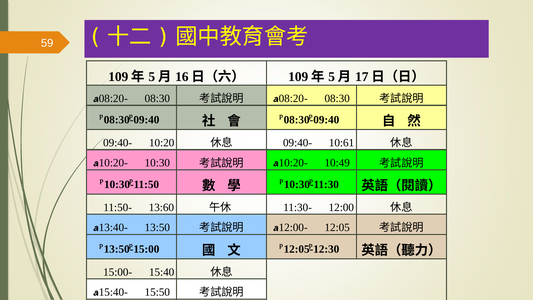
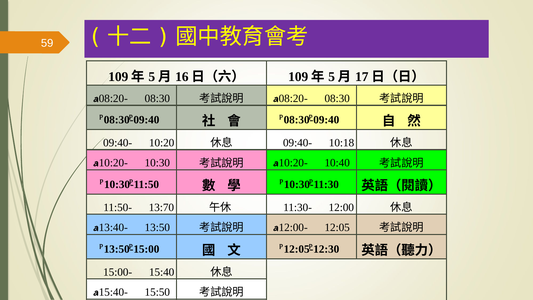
10:61: 10:61 -> 10:18
10:49: 10:49 -> 10:40
13:60: 13:60 -> 13:70
